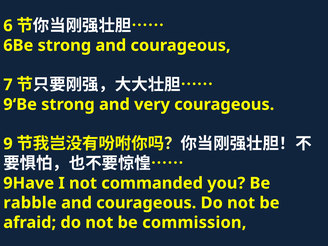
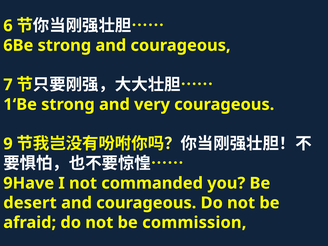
9‘Be: 9‘Be -> 1‘Be
rabble: rabble -> desert
